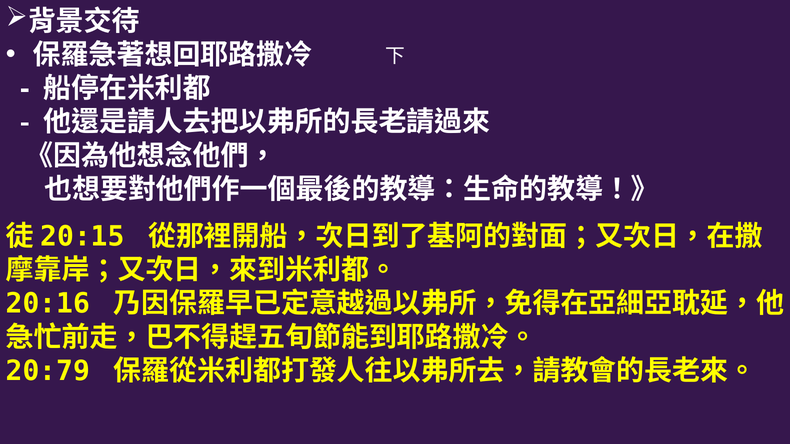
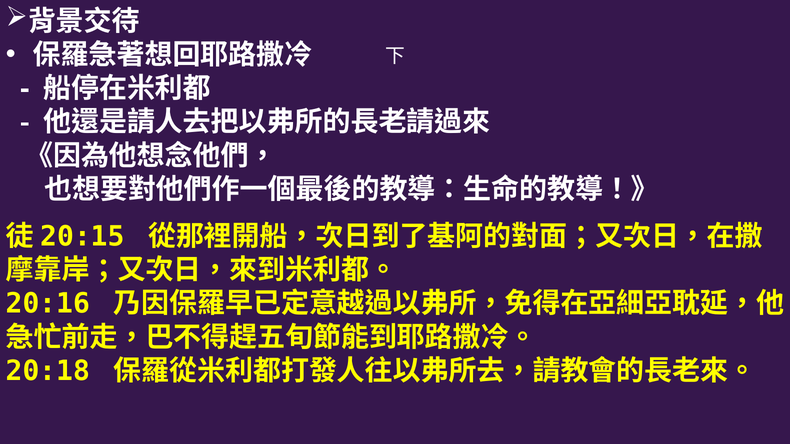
20:79: 20:79 -> 20:18
